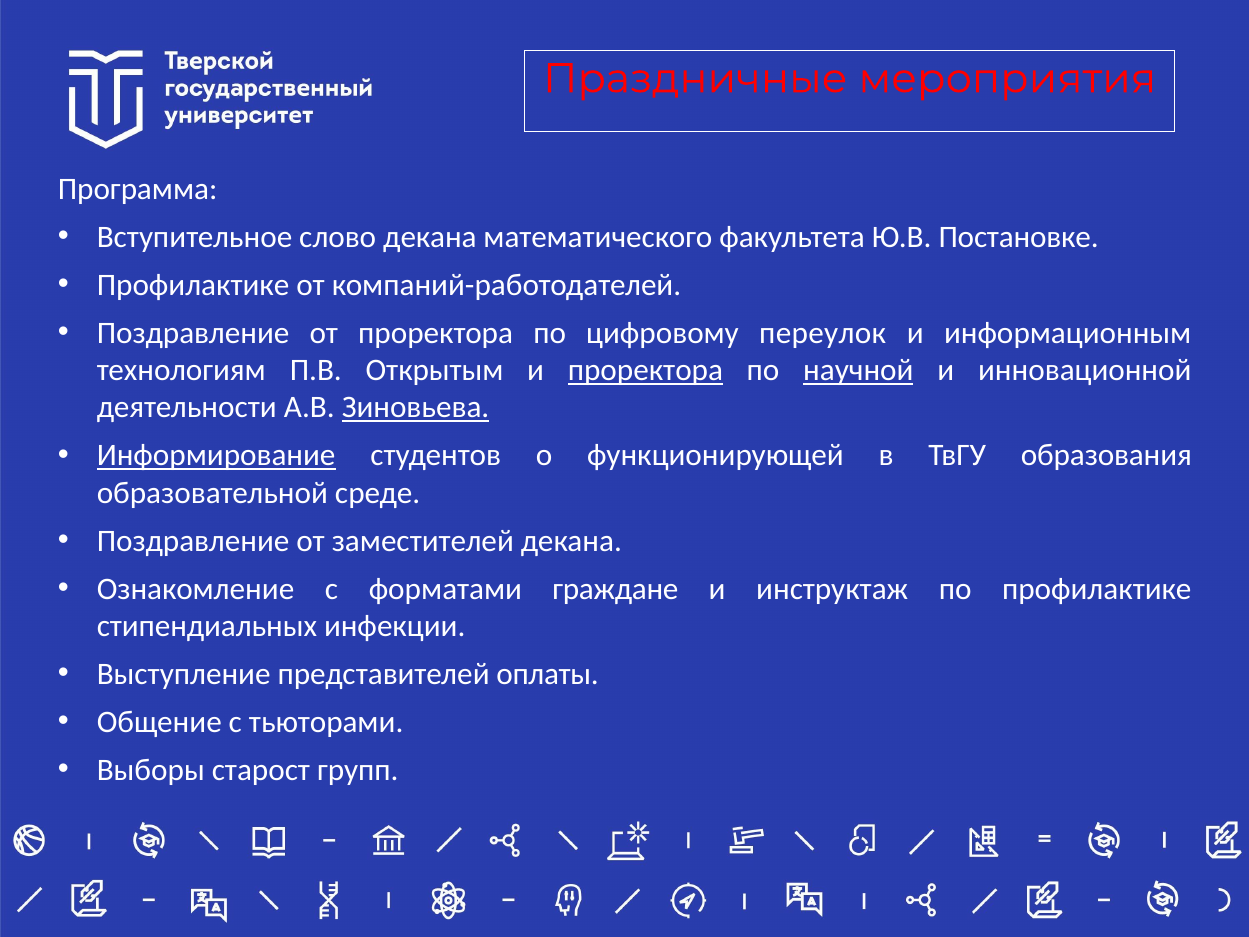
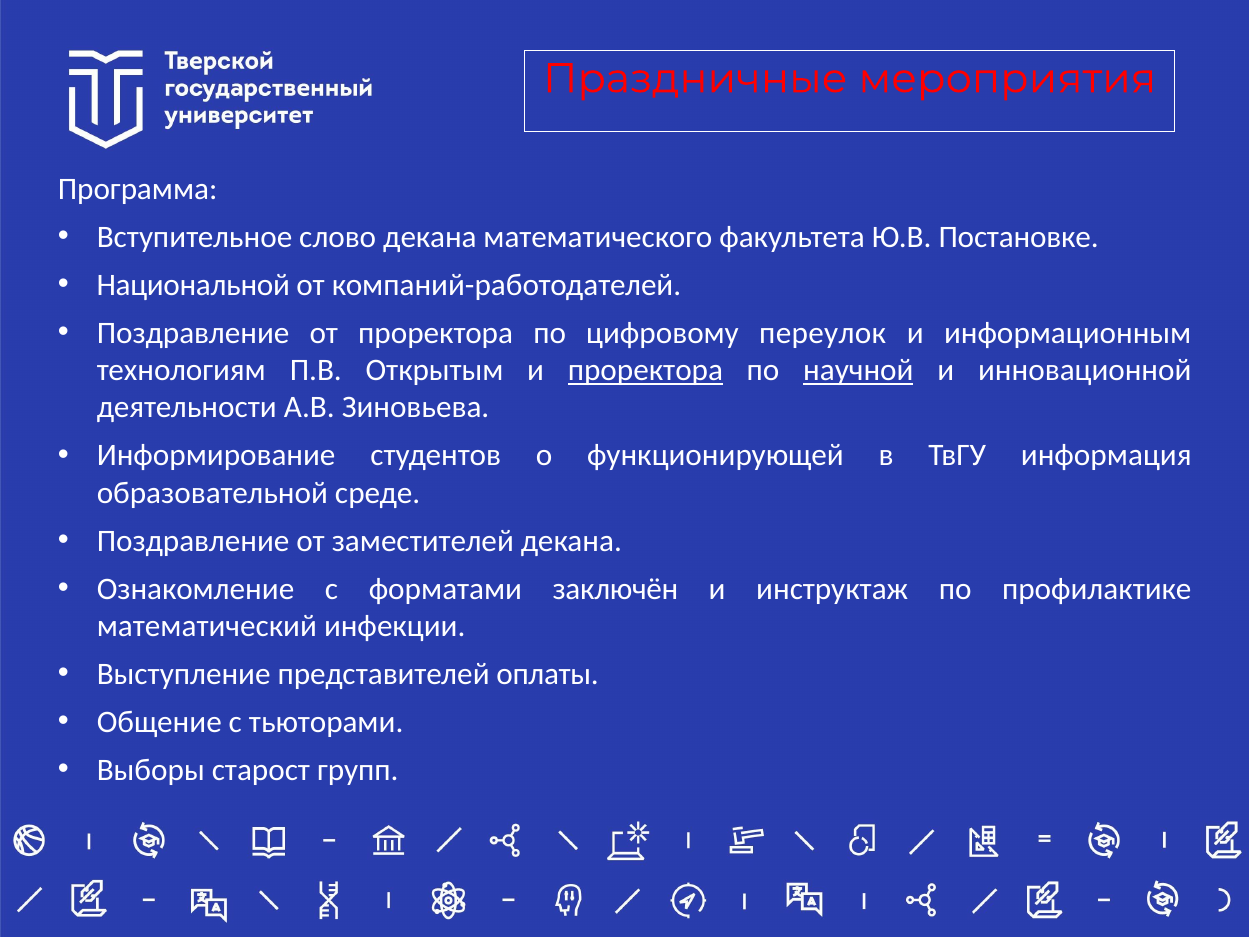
Профилактике at (193, 285): Профилактике -> Национальной
Зиновьева underline: present -> none
Информирование underline: present -> none
образования: образования -> информация
граждане: граждане -> заключён
стипендиальных: стипендиальных -> математический
